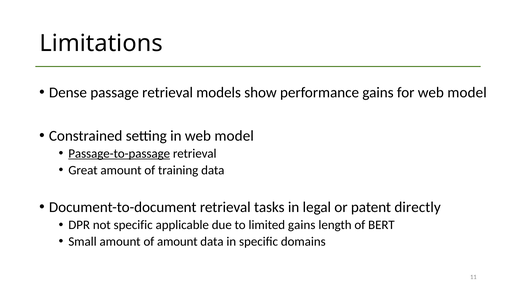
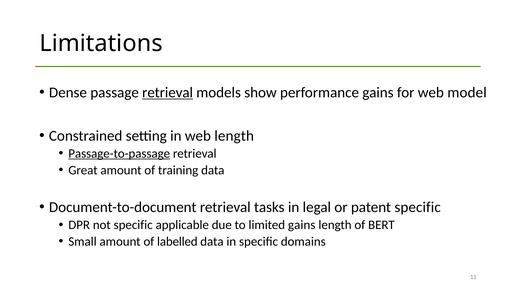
retrieval at (168, 93) underline: none -> present
in web model: model -> length
patent directly: directly -> specific
of amount: amount -> labelled
